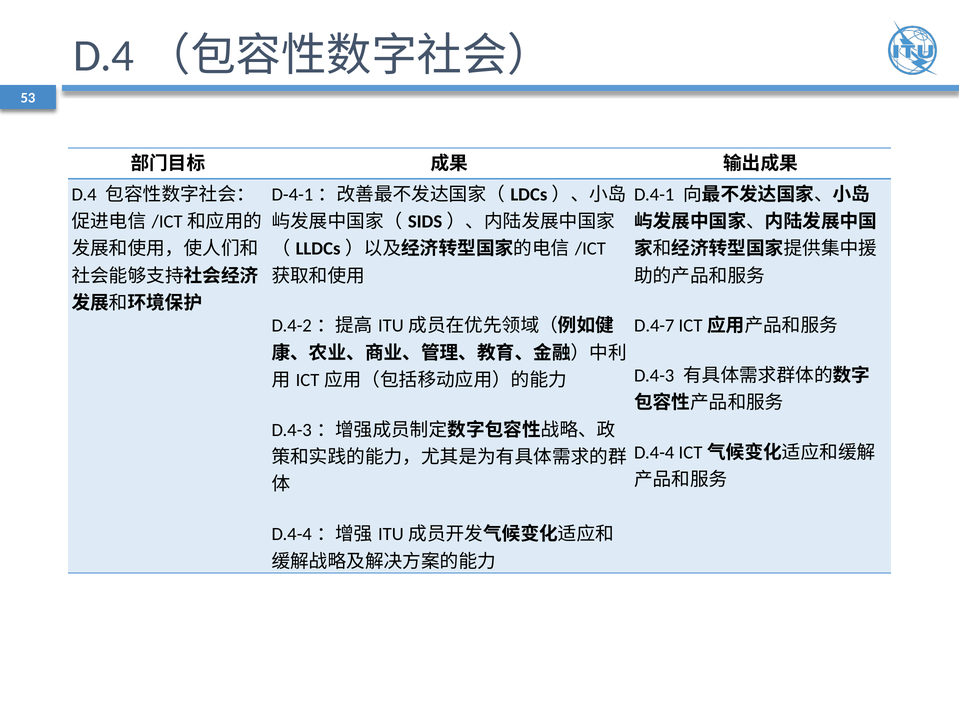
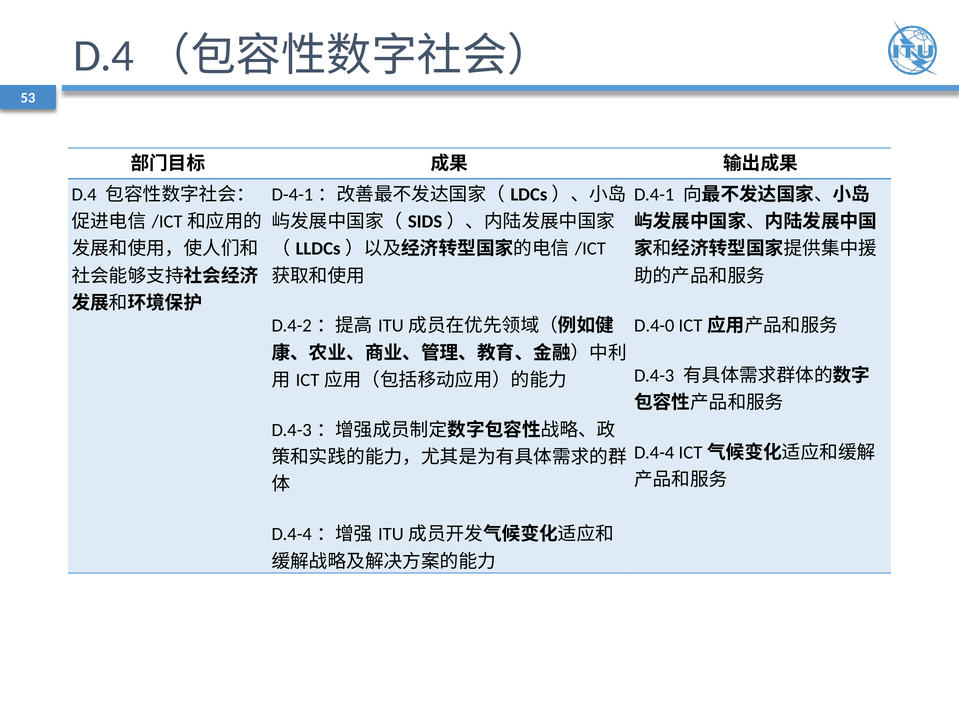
D.4-7: D.4-7 -> D.4-0
